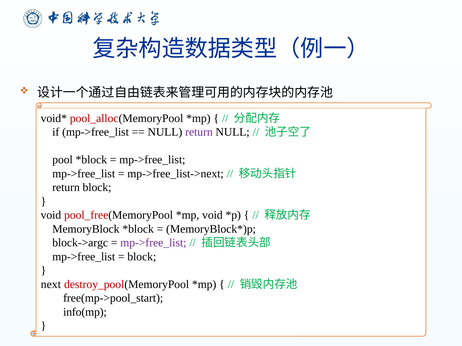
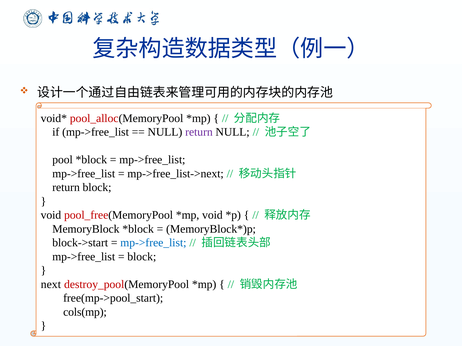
block->argc: block->argc -> block->start
mp->free_list at (153, 243) colour: purple -> blue
info(mp: info(mp -> cols(mp
